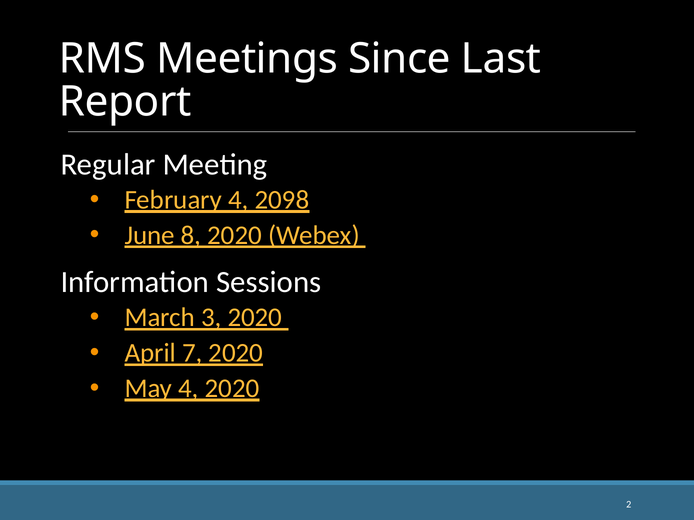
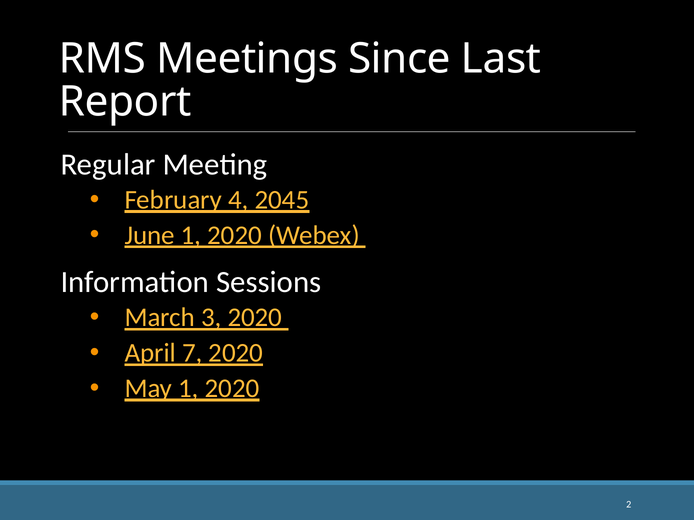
2098: 2098 -> 2045
June 8: 8 -> 1
May 4: 4 -> 1
